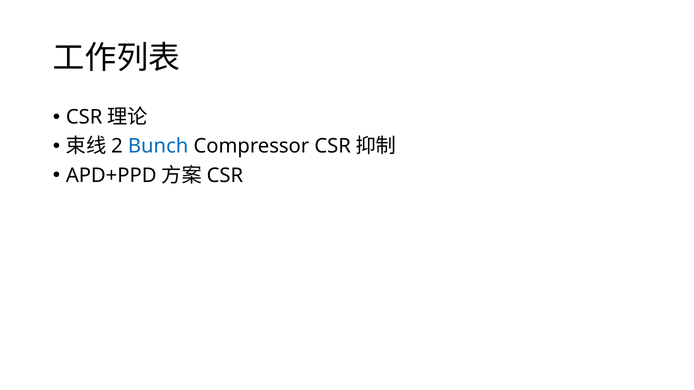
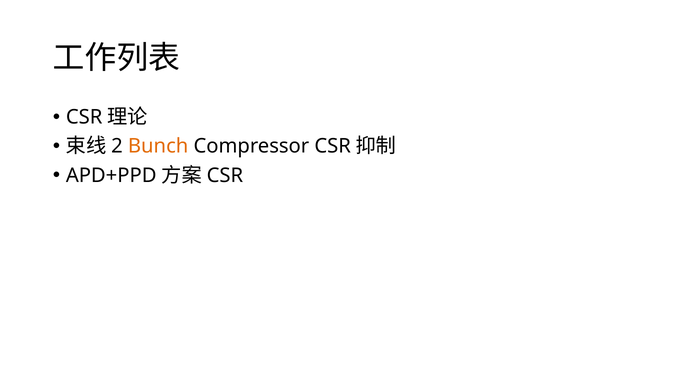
Bunch colour: blue -> orange
